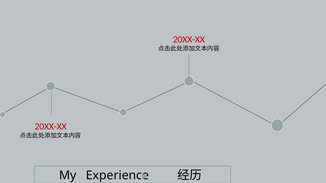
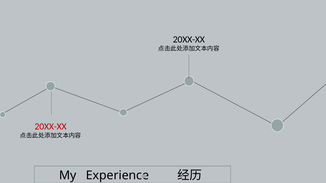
20XX-XX at (189, 39) colour: red -> black
